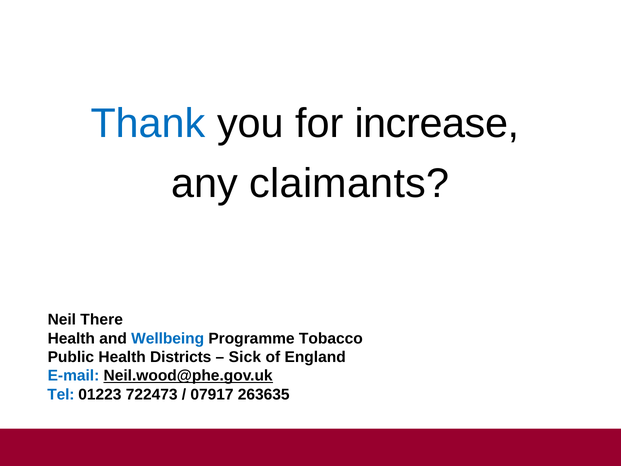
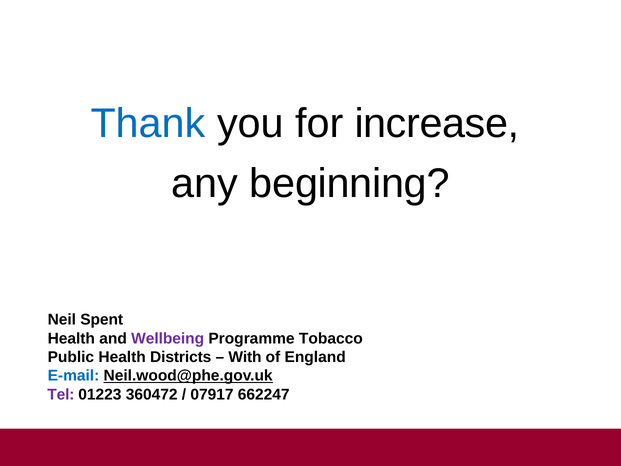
claimants: claimants -> beginning
There: There -> Spent
Wellbeing colour: blue -> purple
Sick: Sick -> With
Tel colour: blue -> purple
722473: 722473 -> 360472
263635: 263635 -> 662247
